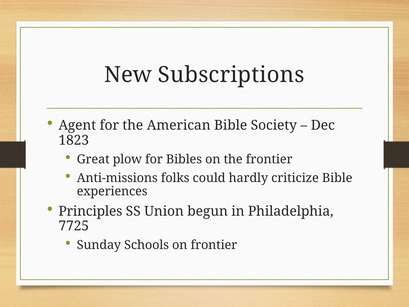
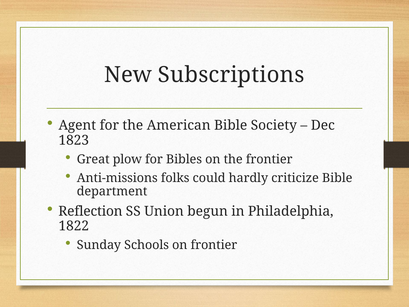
experiences: experiences -> department
Principles: Principles -> Reflection
7725: 7725 -> 1822
